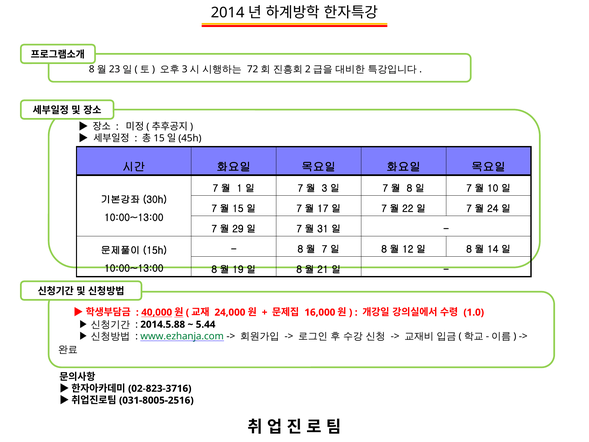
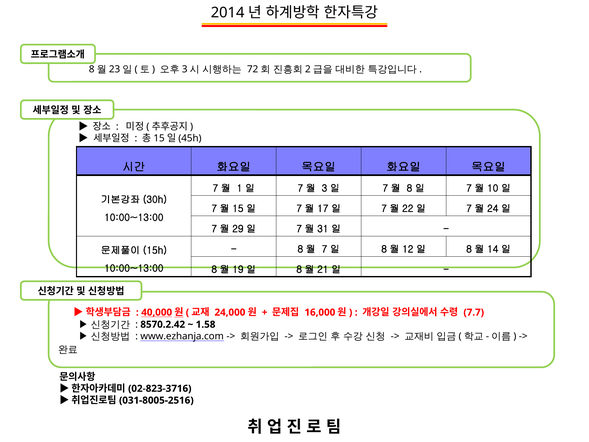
1.0: 1.0 -> 7.7
2014.5.88: 2014.5.88 -> 8570.2.42
5.44: 5.44 -> 1.58
www.ezhanja.com colour: green -> black
